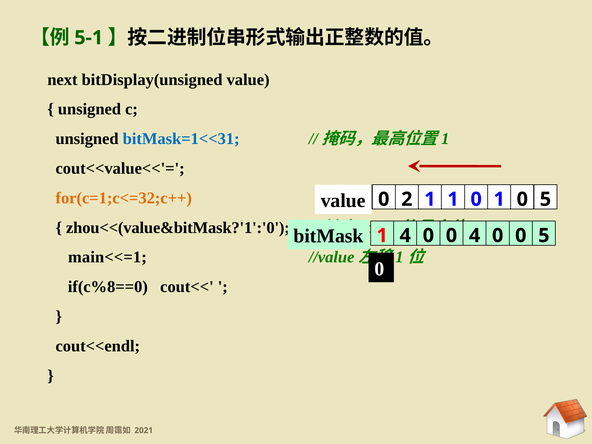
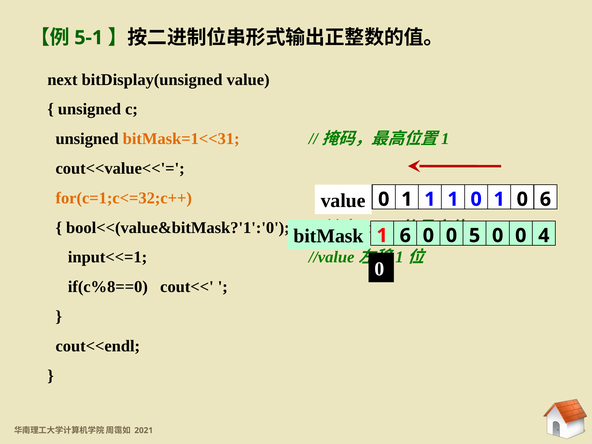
bitMask=1<<31 colour: blue -> orange
2 at (407, 199): 2 -> 1
1 0 5: 5 -> 6
zhou<<(value&bitMask?'1':'0: zhou<<(value&bitMask?'1':'0 -> bool<<(value&bitMask?'1':'0
1 4: 4 -> 6
0 4: 4 -> 5
0 0 5: 5 -> 4
main<<=1: main<<=1 -> input<<=1
